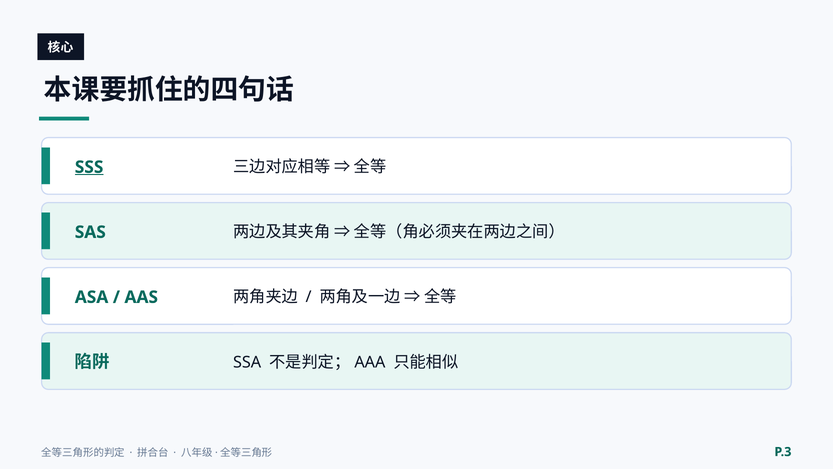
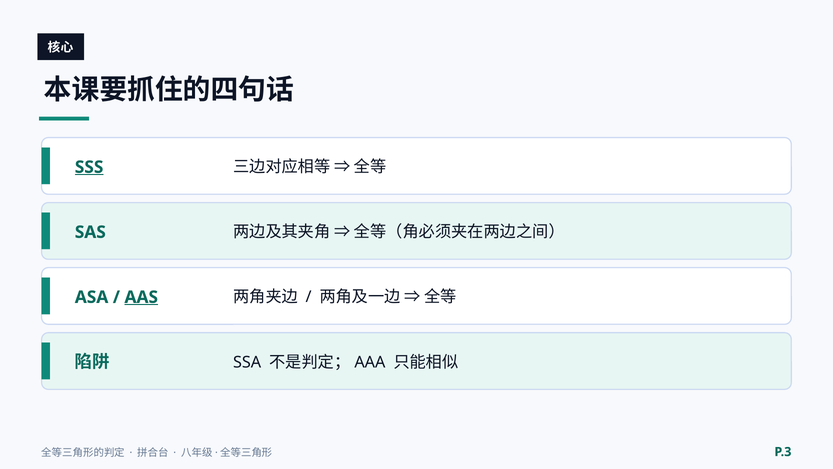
AAS underline: none -> present
